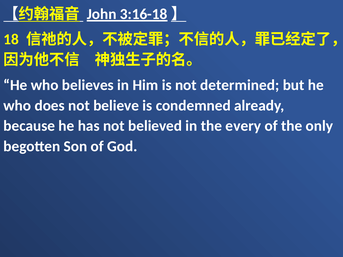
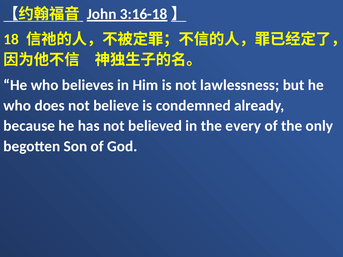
determined: determined -> lawlessness
